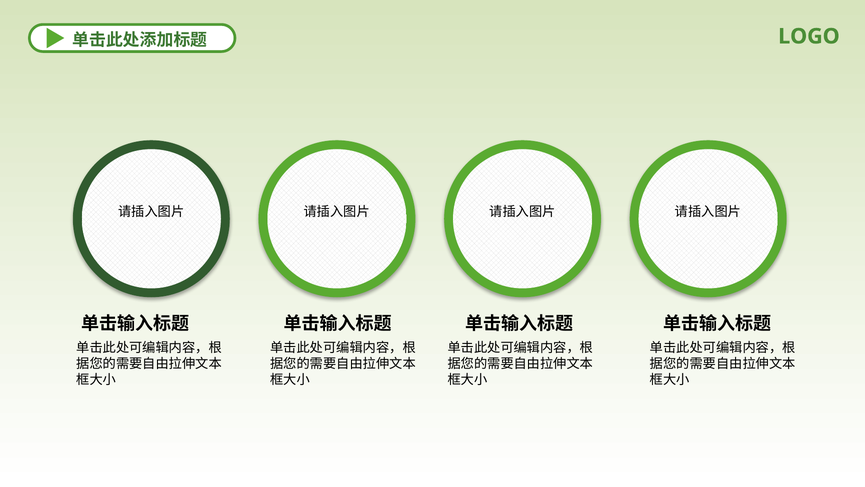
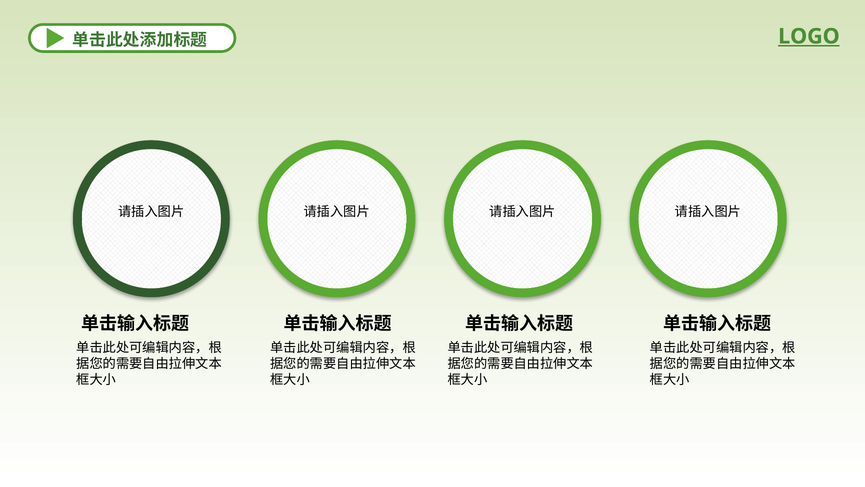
LOGO underline: none -> present
